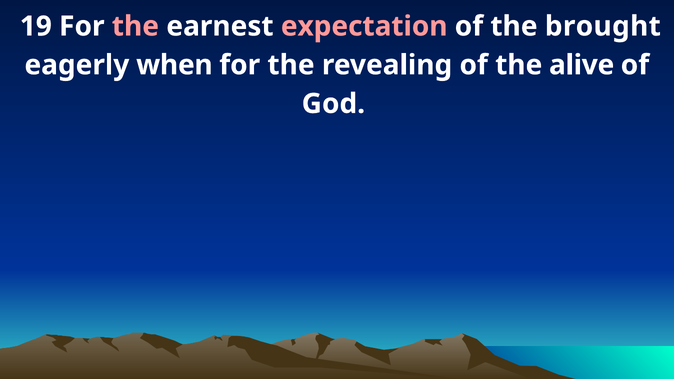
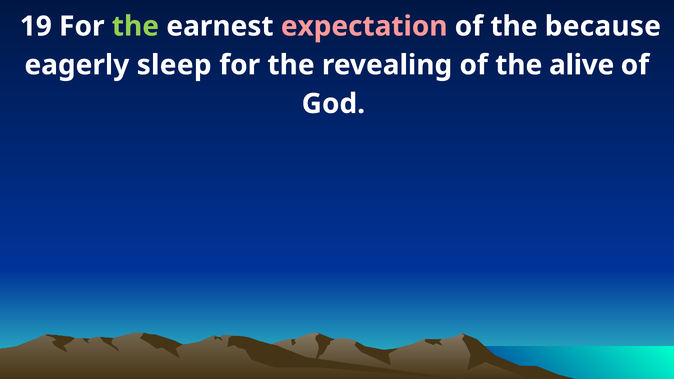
the at (135, 26) colour: pink -> light green
brought: brought -> because
when: when -> sleep
